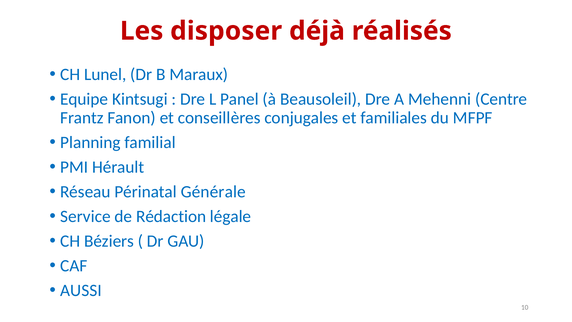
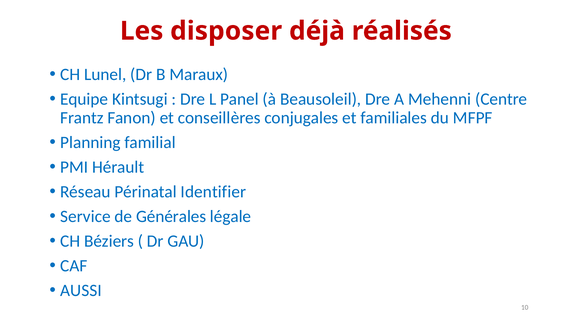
Générale: Générale -> Identifier
Rédaction: Rédaction -> Générales
